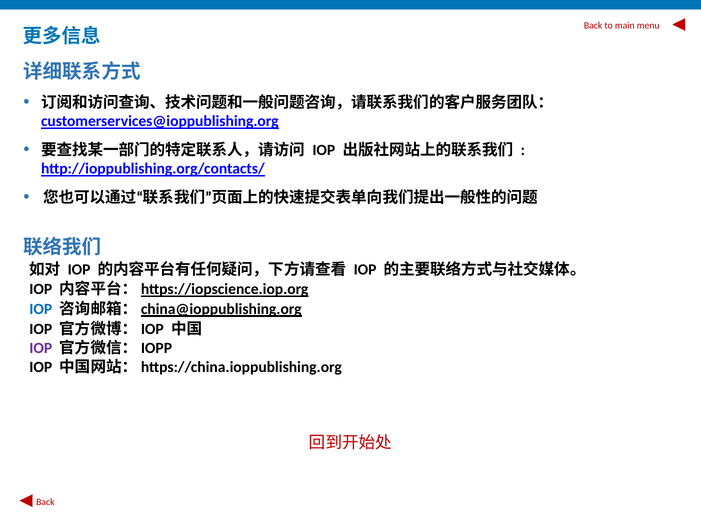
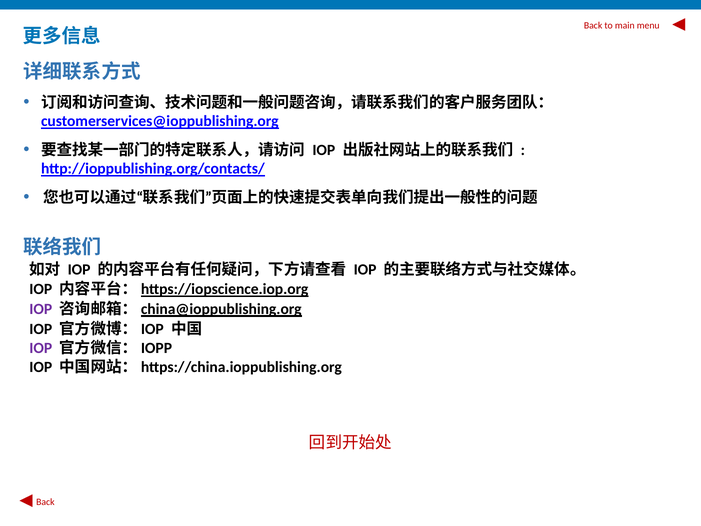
IOP at (41, 309) colour: blue -> purple
